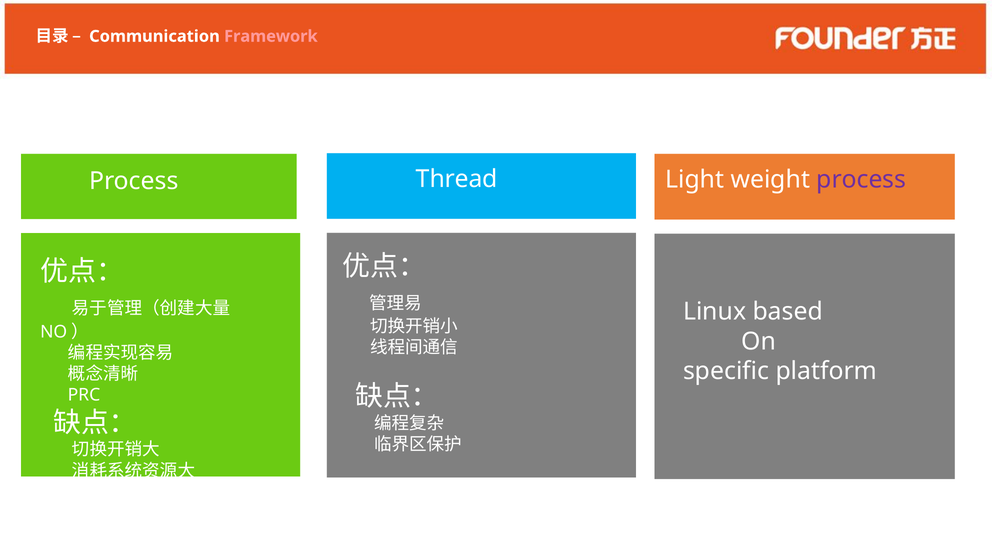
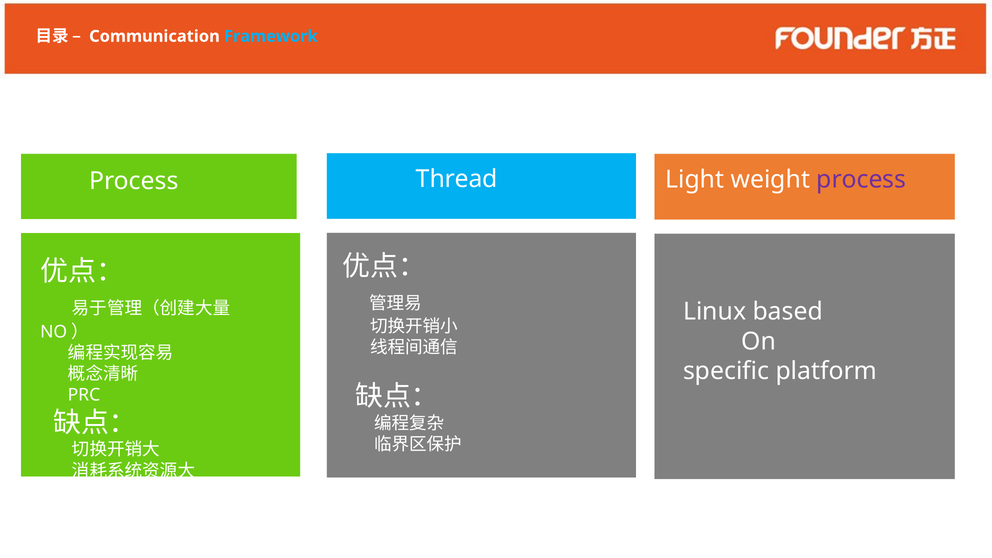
Framework colour: pink -> light blue
